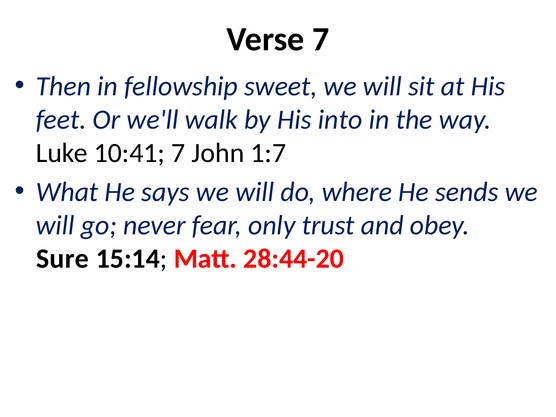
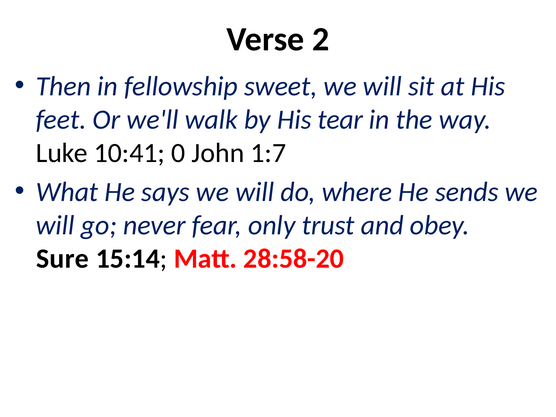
Verse 7: 7 -> 2
into: into -> tear
10:41 7: 7 -> 0
28:44-20: 28:44-20 -> 28:58-20
